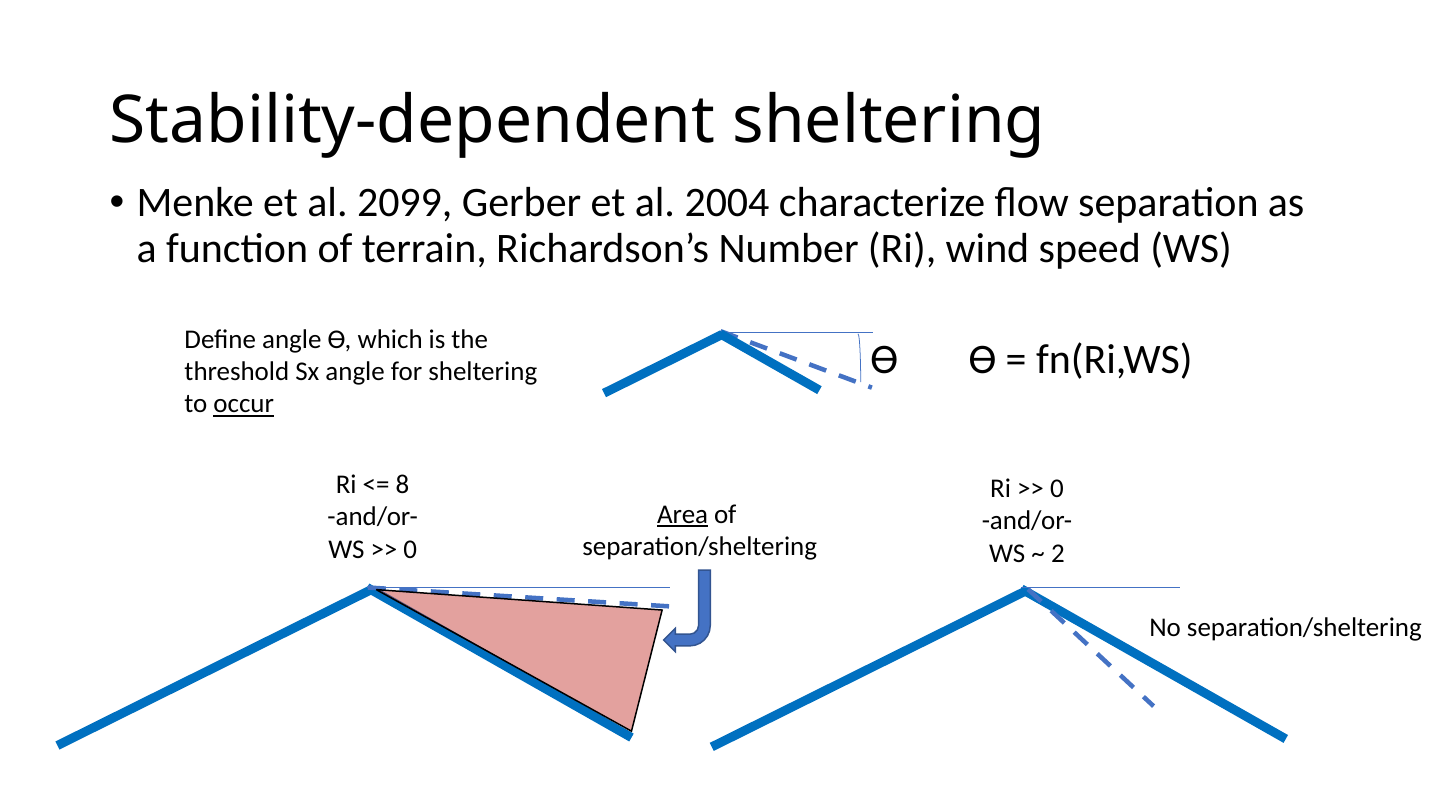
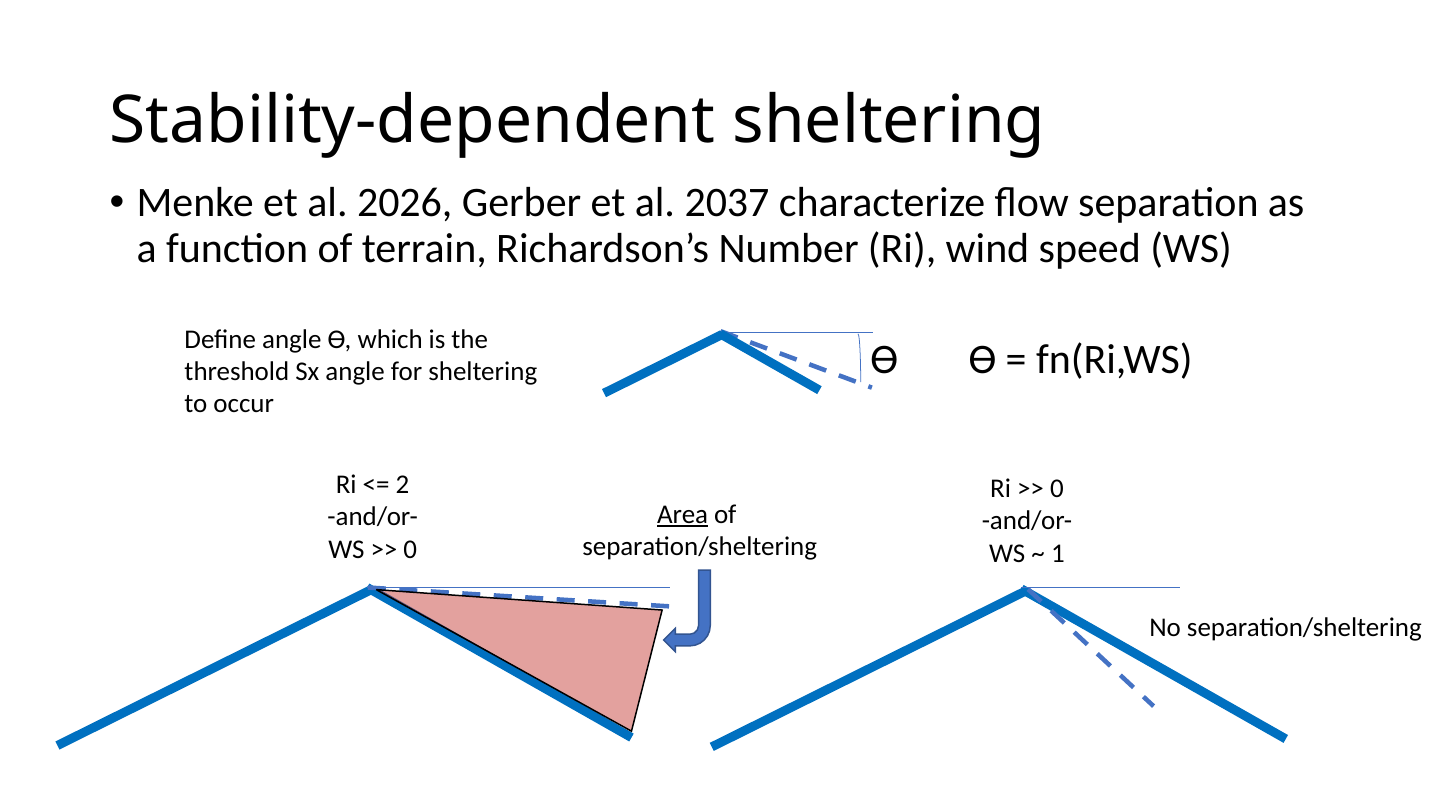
2099: 2099 -> 2026
2004: 2004 -> 2037
occur underline: present -> none
8: 8 -> 2
2: 2 -> 1
